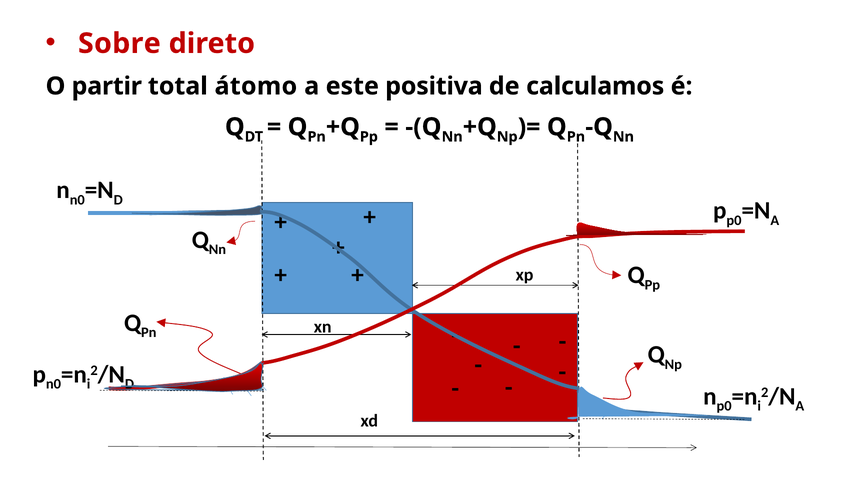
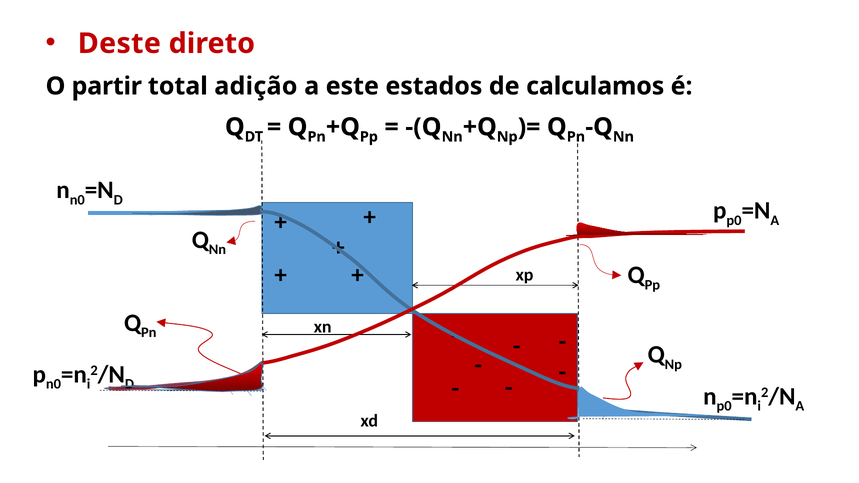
Sobre: Sobre -> Deste
átomo: átomo -> adição
positiva: positiva -> estados
